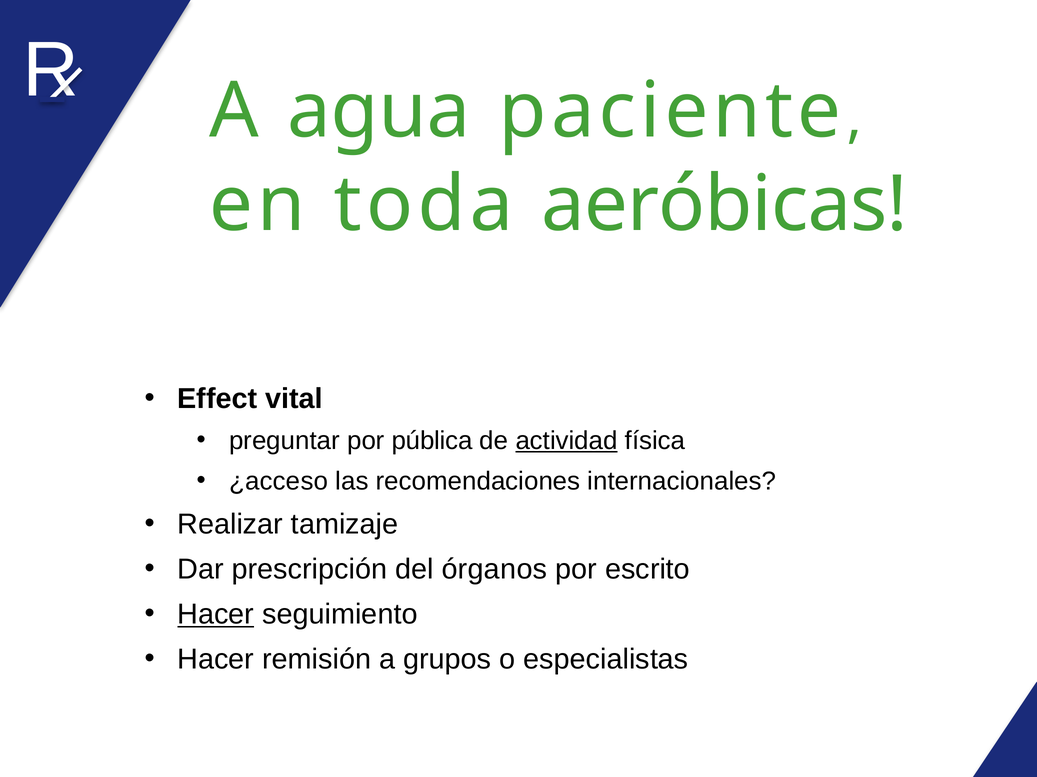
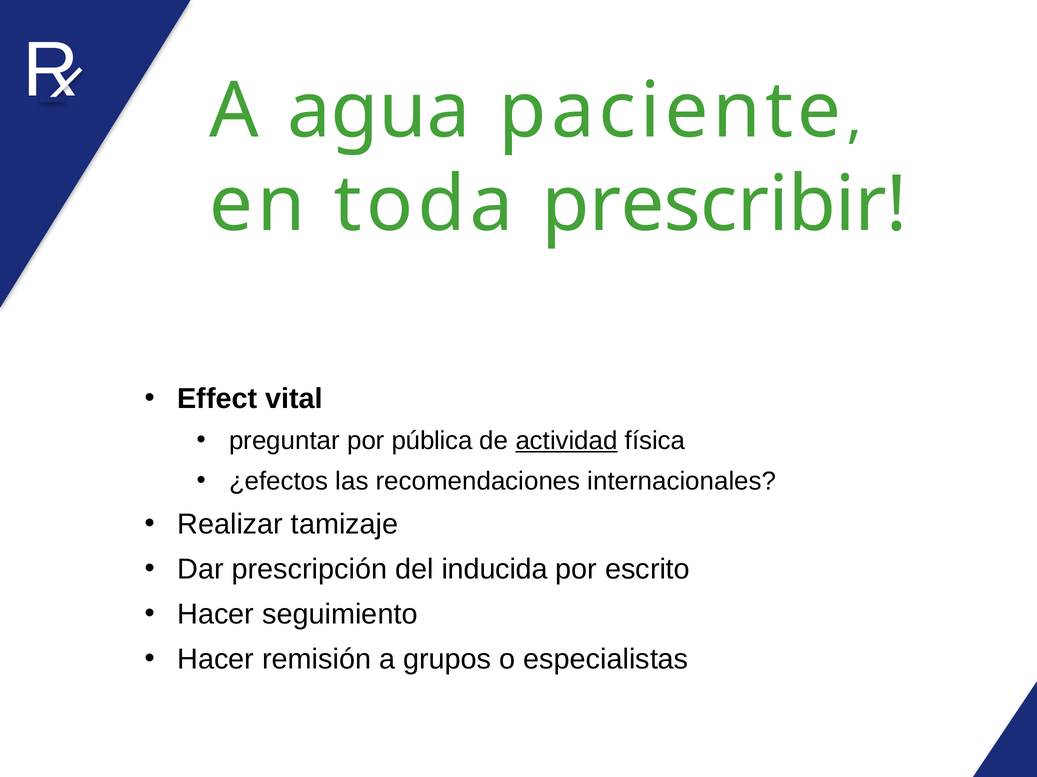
aeróbicas: aeróbicas -> prescribir
¿acceso: ¿acceso -> ¿efectos
órganos: órganos -> inducida
Hacer at (216, 615) underline: present -> none
